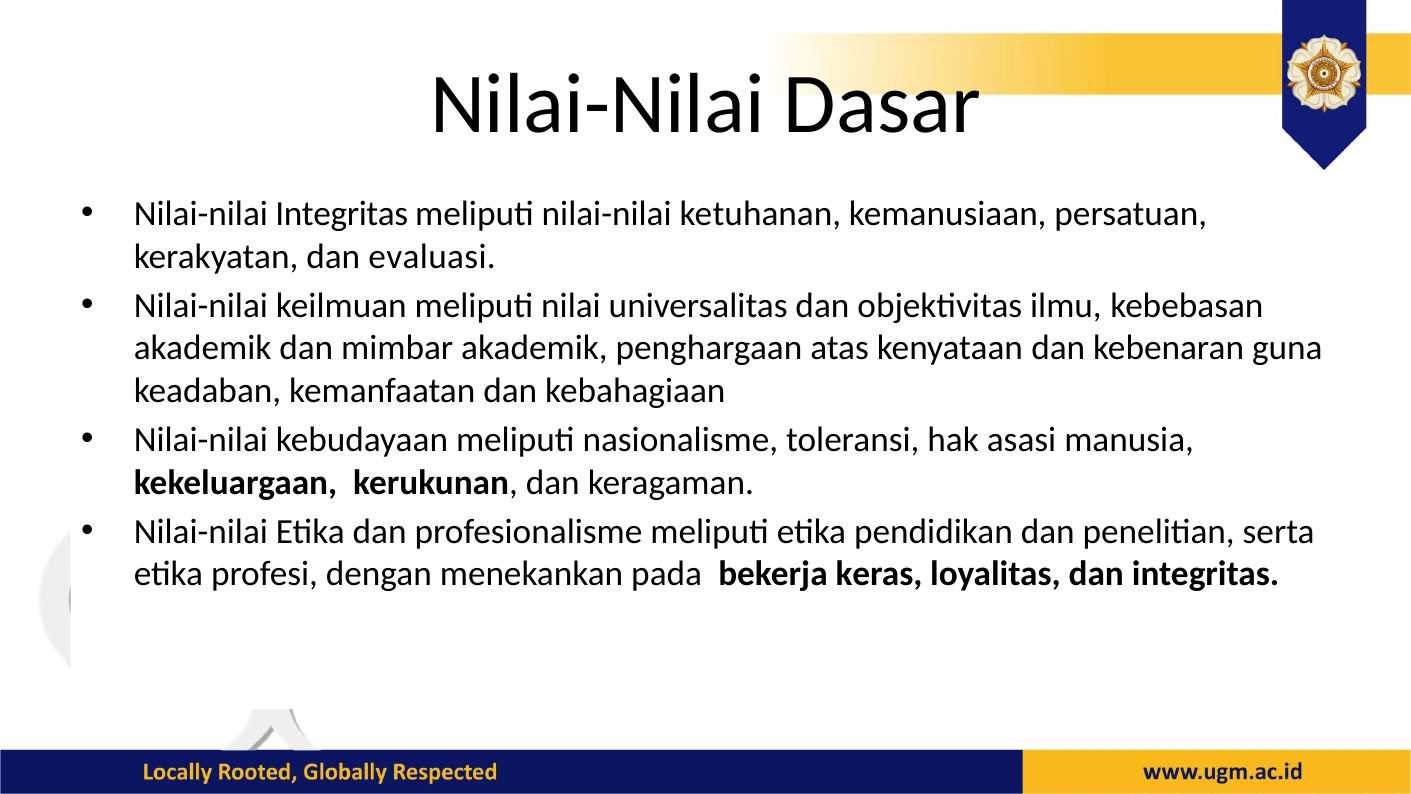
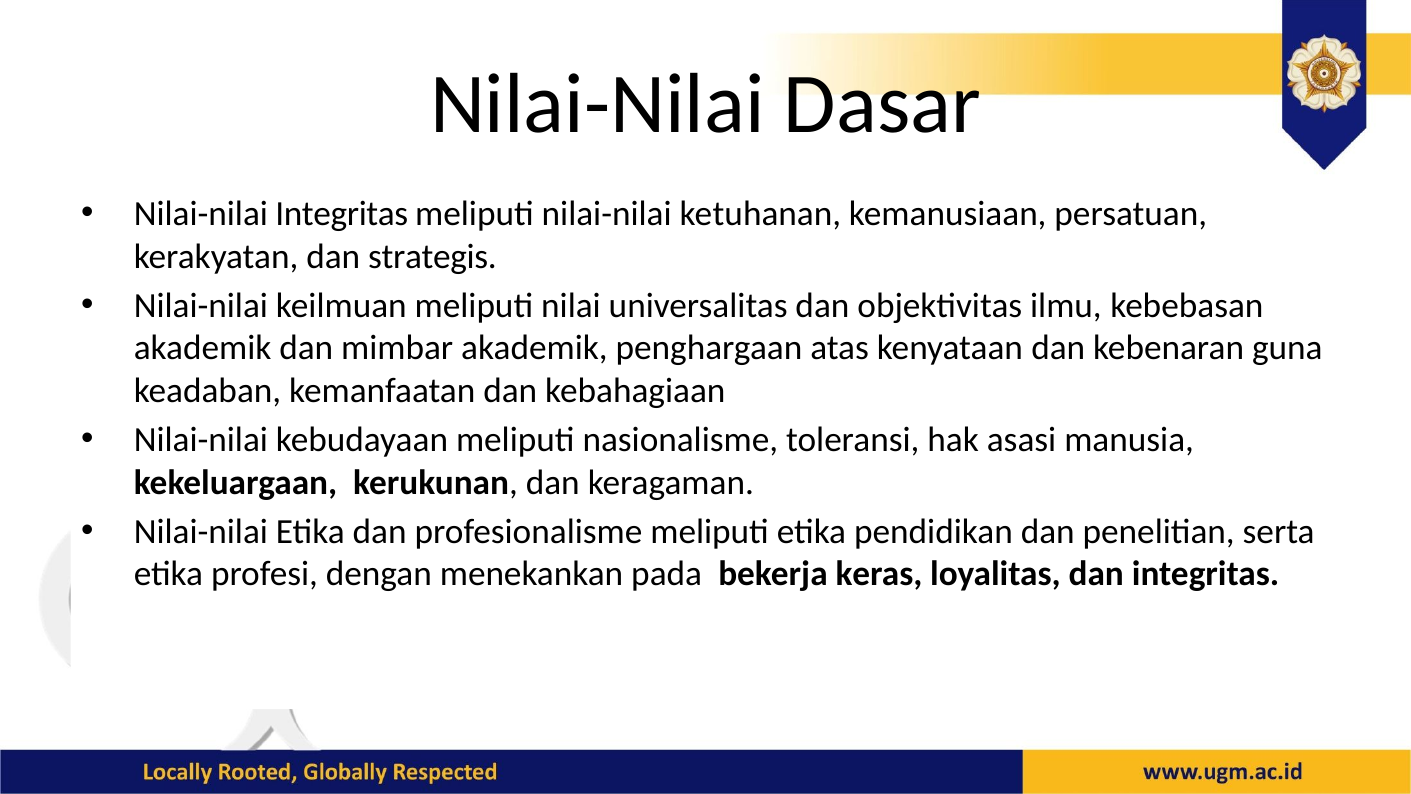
evaluasi: evaluasi -> strategis
